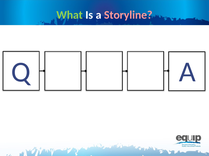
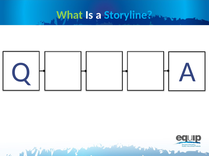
Storyline colour: pink -> light blue
